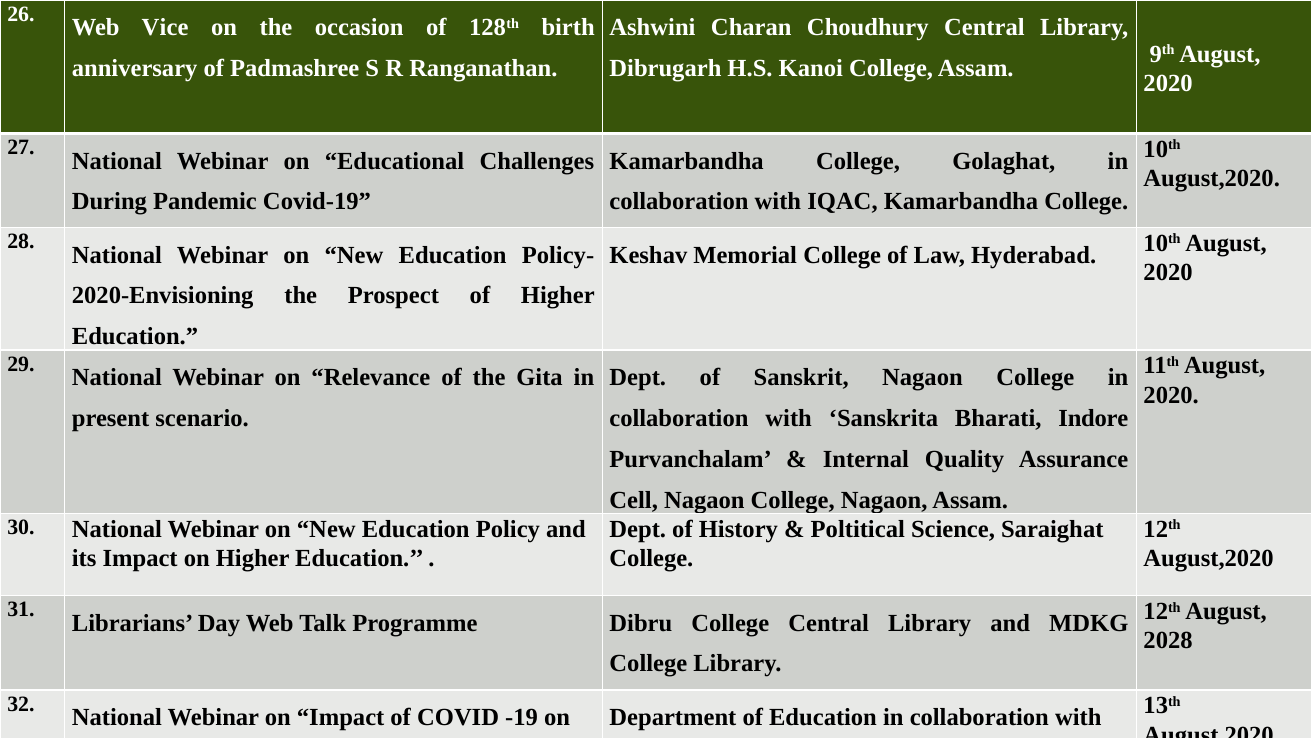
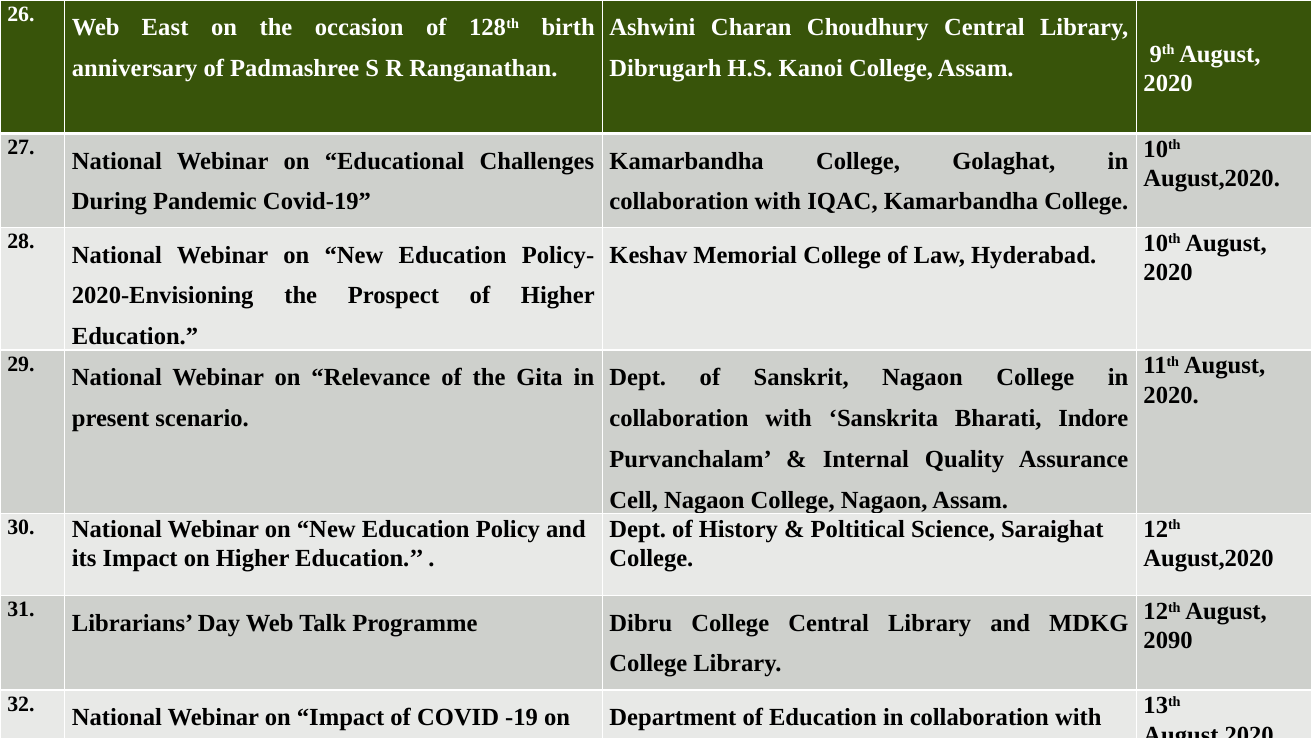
Vice: Vice -> East
2028: 2028 -> 2090
